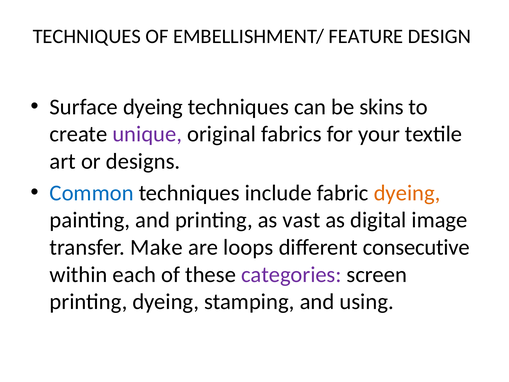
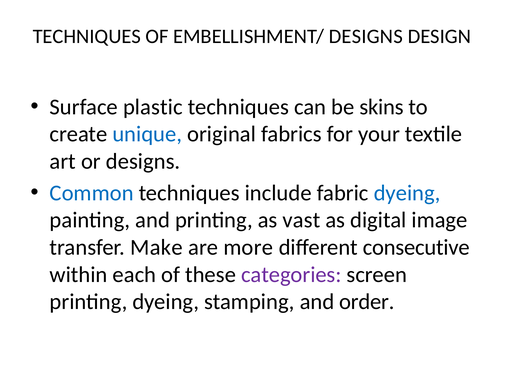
EMBELLISHMENT/ FEATURE: FEATURE -> DESIGNS
Surface dyeing: dyeing -> plastic
unique colour: purple -> blue
dyeing at (407, 193) colour: orange -> blue
loops: loops -> more
using: using -> order
